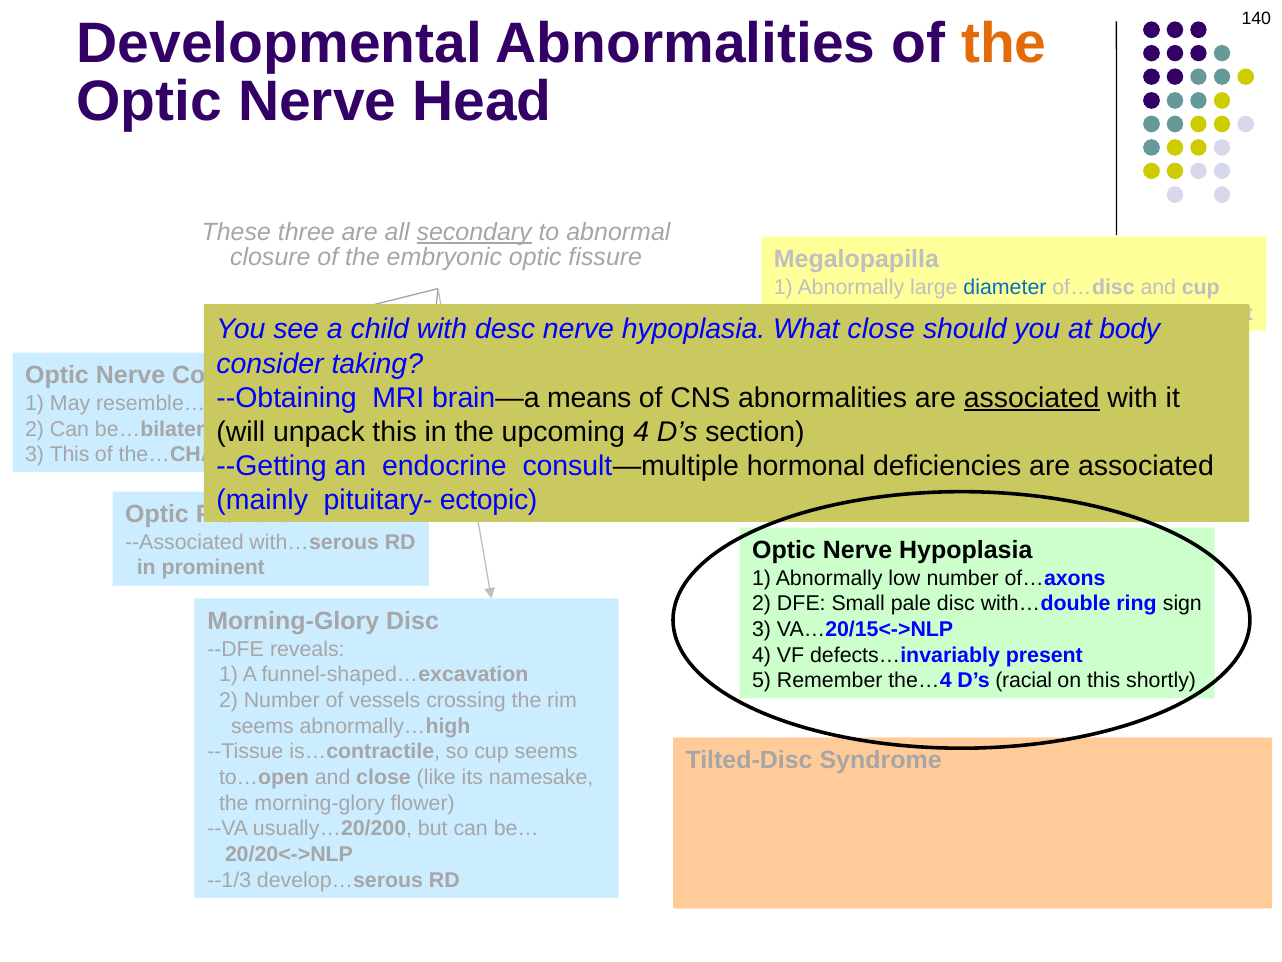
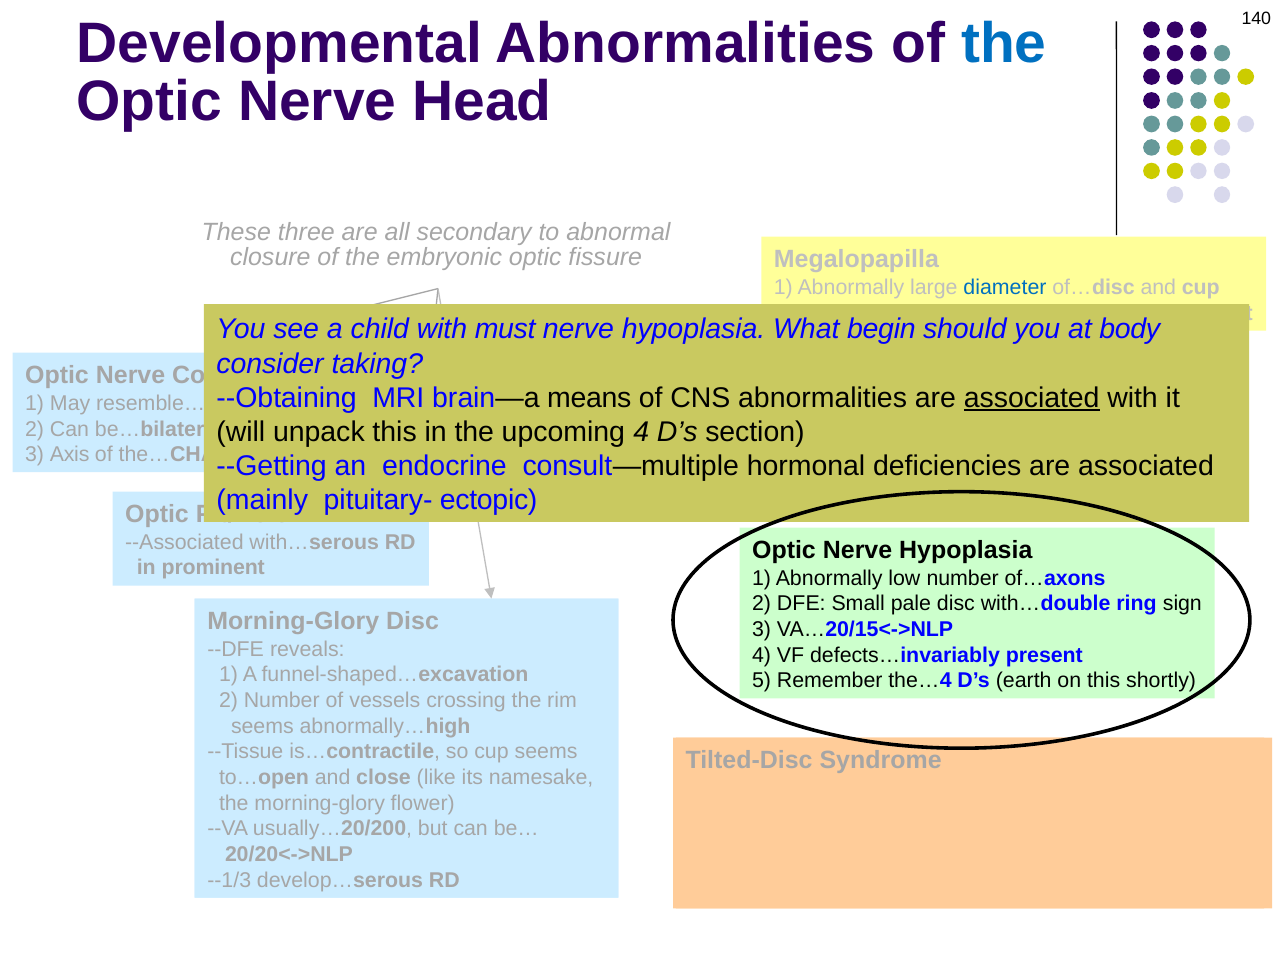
the at (1004, 44) colour: orange -> blue
secondary underline: present -> none
desc: desc -> must
close at (881, 329): close -> begin
3 This: This -> Axis
racial: racial -> earth
